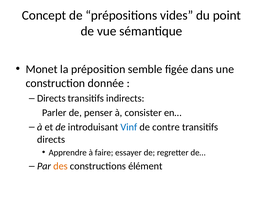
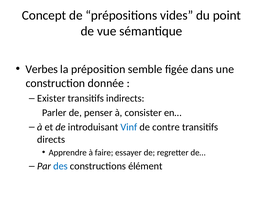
Monet: Monet -> Verbes
Directs at (51, 98): Directs -> Exister
des colour: orange -> blue
